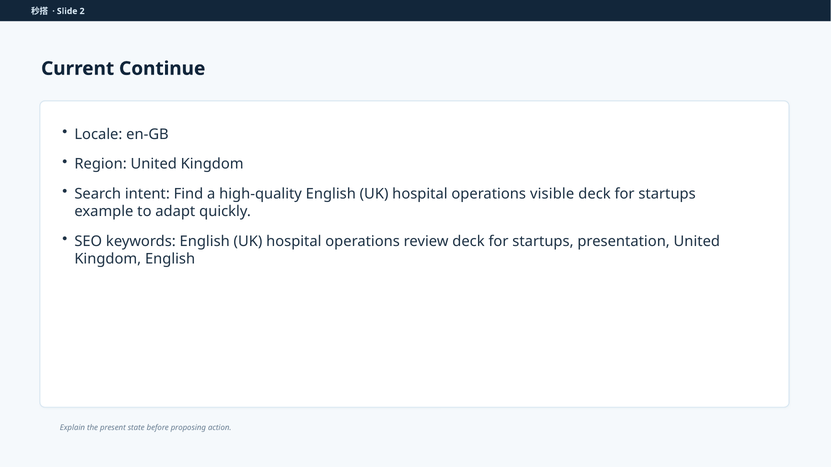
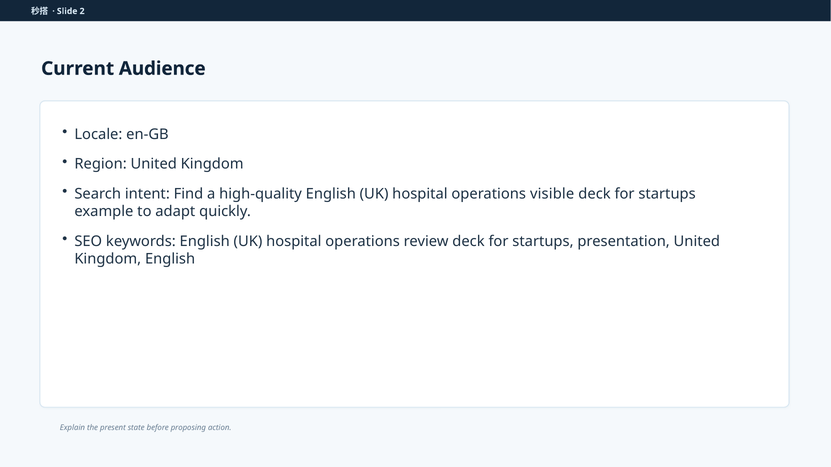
Continue: Continue -> Audience
